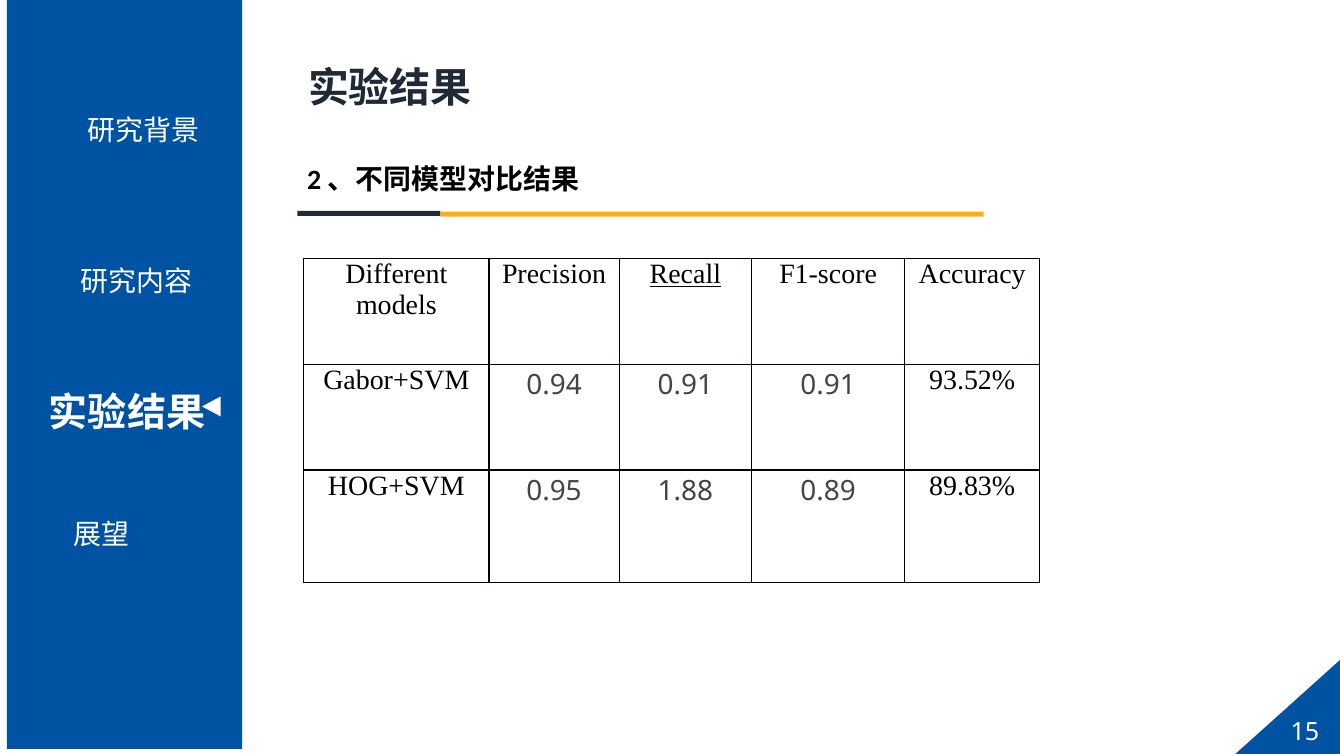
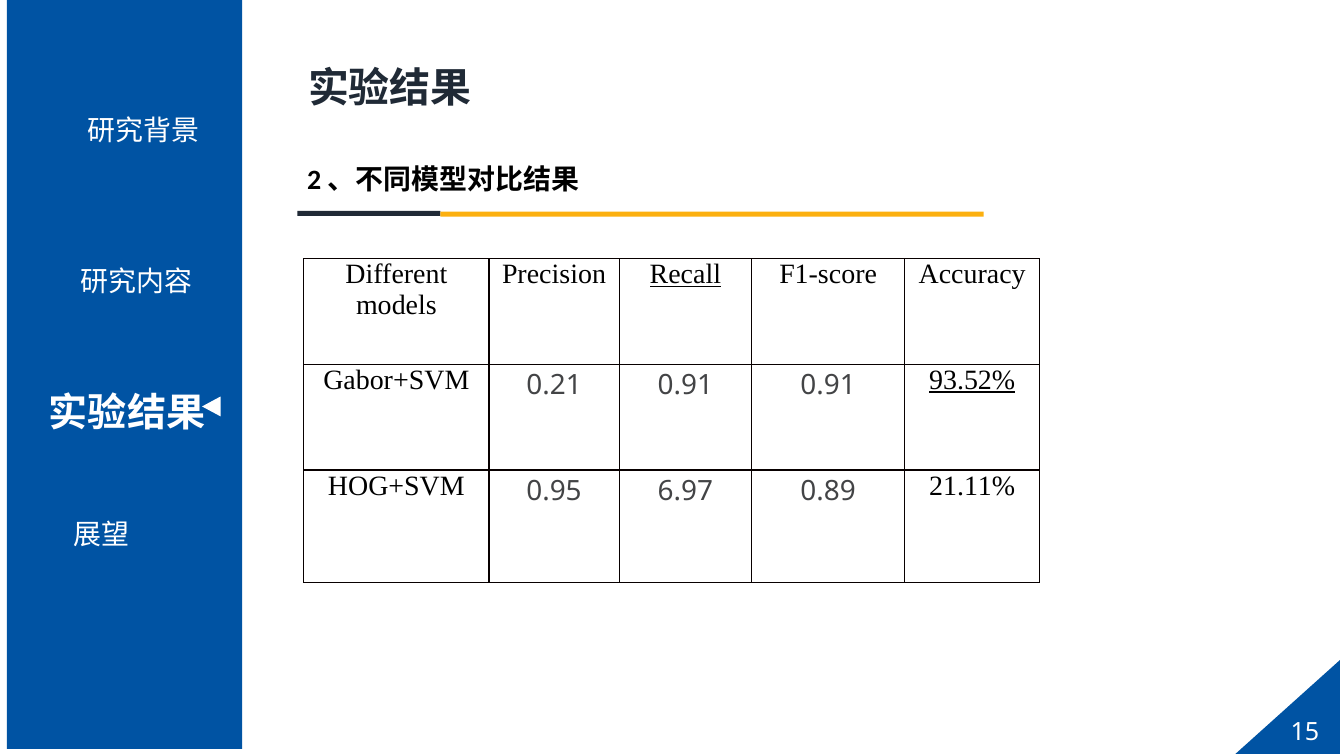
0.94: 0.94 -> 0.21
93.52% underline: none -> present
1.88: 1.88 -> 6.97
89.83%: 89.83% -> 21.11%
